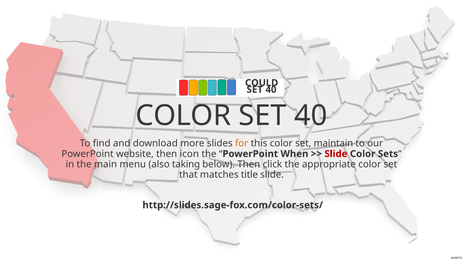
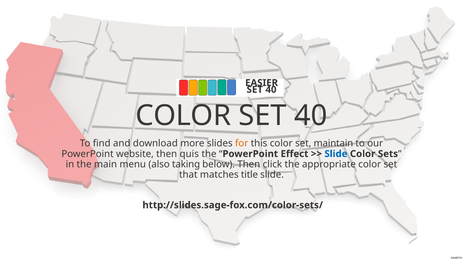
COULD: COULD -> EASIER
icon: icon -> quis
When: When -> Effect
Slide at (336, 154) colour: red -> blue
